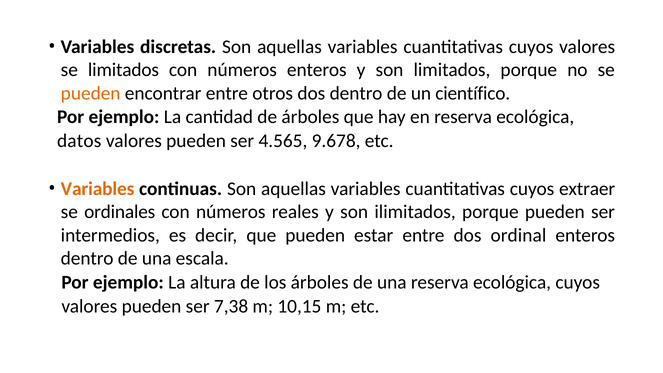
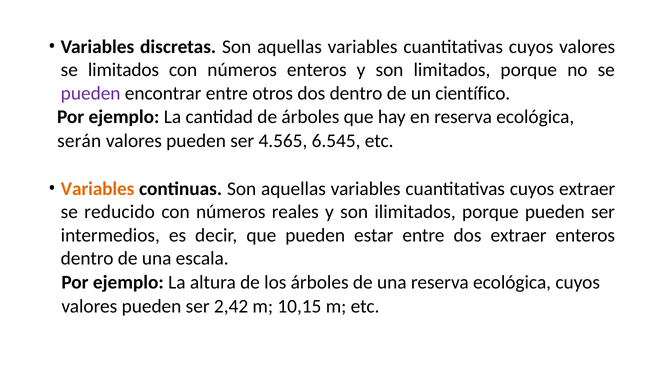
pueden at (91, 93) colour: orange -> purple
datos: datos -> serán
9.678: 9.678 -> 6.545
ordinales: ordinales -> reducido
dos ordinal: ordinal -> extraer
7,38: 7,38 -> 2,42
